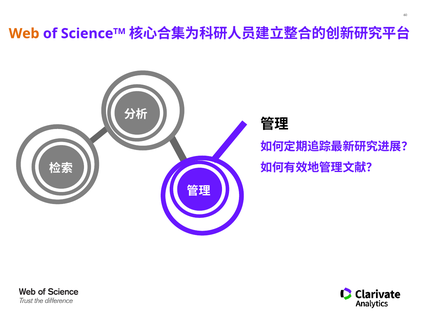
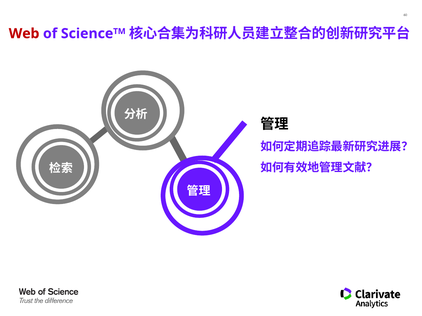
Web colour: orange -> red
